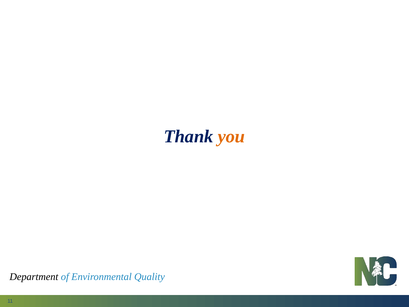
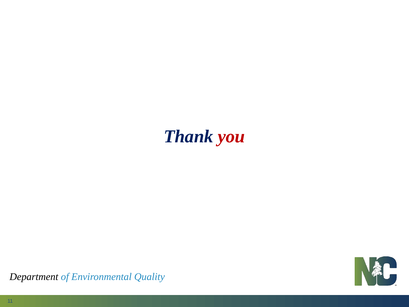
you colour: orange -> red
